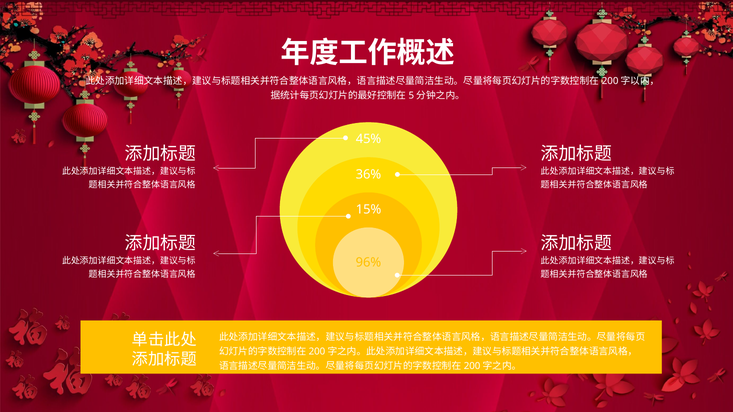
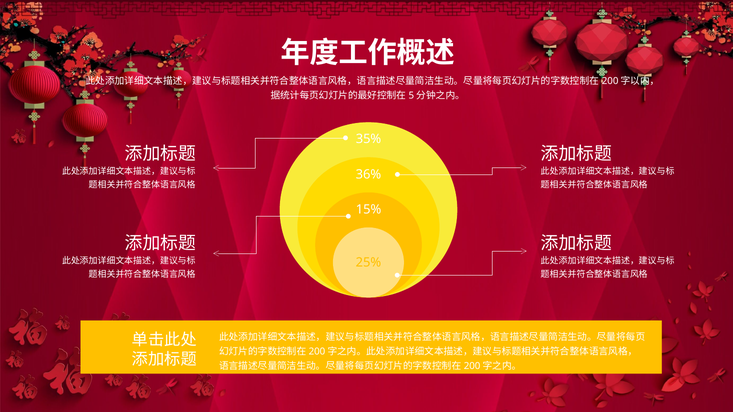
45%: 45% -> 35%
96%: 96% -> 25%
